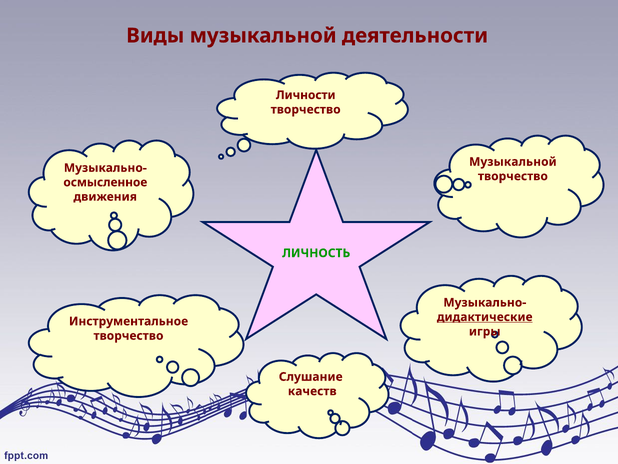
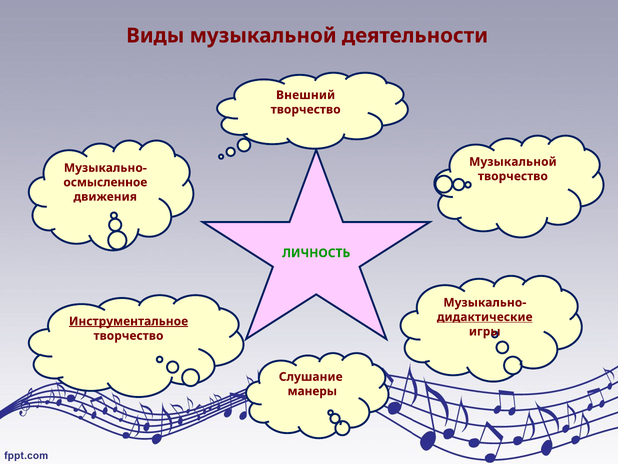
Личности: Личности -> Внешний
Инструментальное underline: none -> present
качеств: качеств -> манеры
